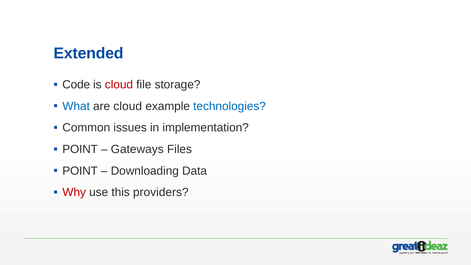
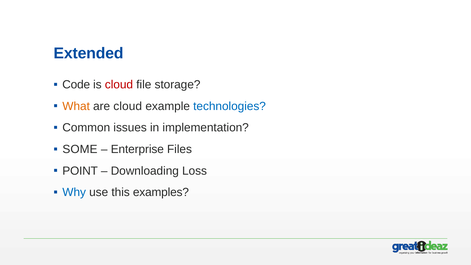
What colour: blue -> orange
POINT at (80, 149): POINT -> SOME
Gateways: Gateways -> Enterprise
Data: Data -> Loss
Why colour: red -> blue
providers: providers -> examples
